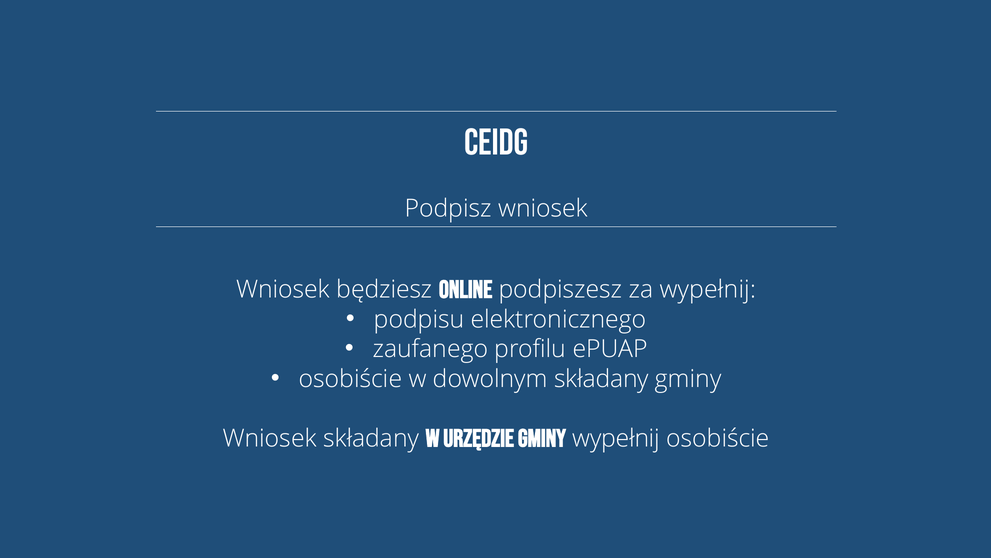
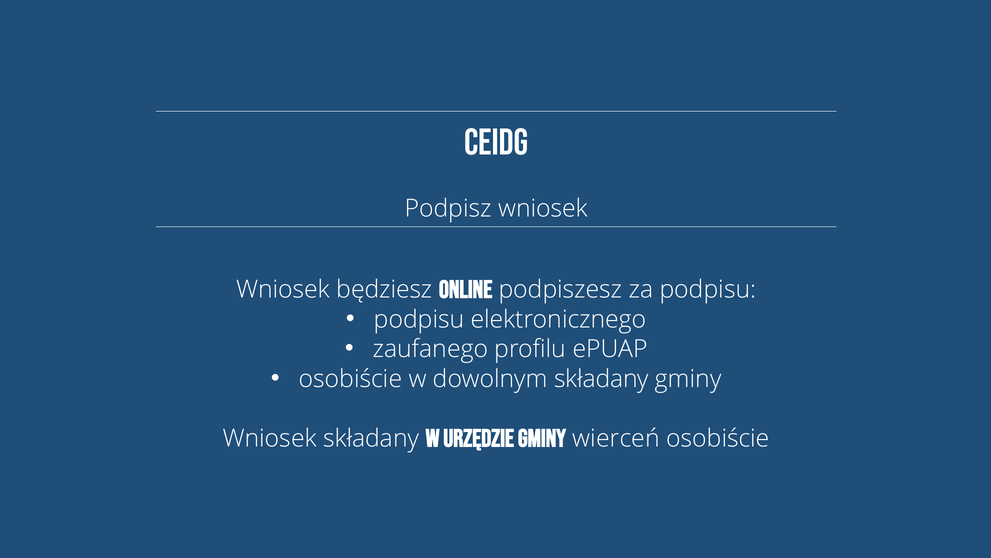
za wypełnij: wypełnij -> podpisu
gminy wypełnij: wypełnij -> wierceń
